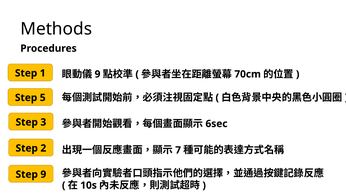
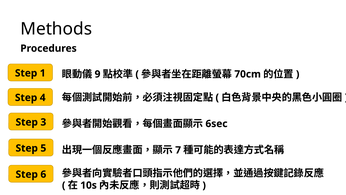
5: 5 -> 4
2: 2 -> 5
Step 9: 9 -> 6
